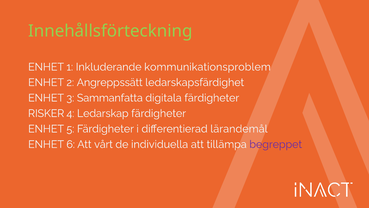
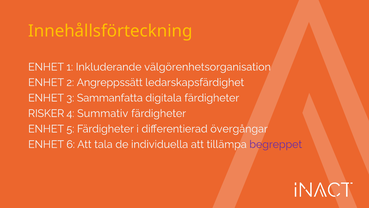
Innehållsförteckning colour: light green -> yellow
kommunikationsproblem: kommunikationsproblem -> välgörenhetsorganisation
Ledarskap: Ledarskap -> Summativ
lärandemål: lärandemål -> övergångar
vårt: vårt -> tala
